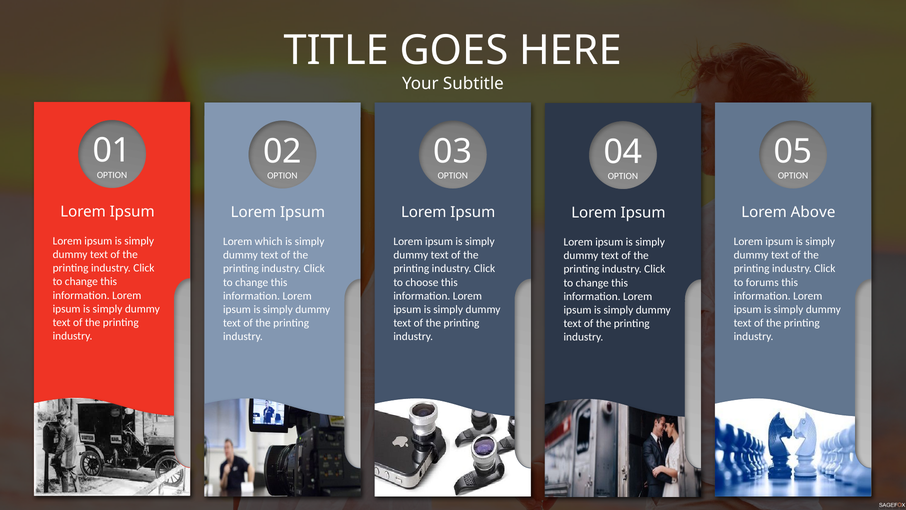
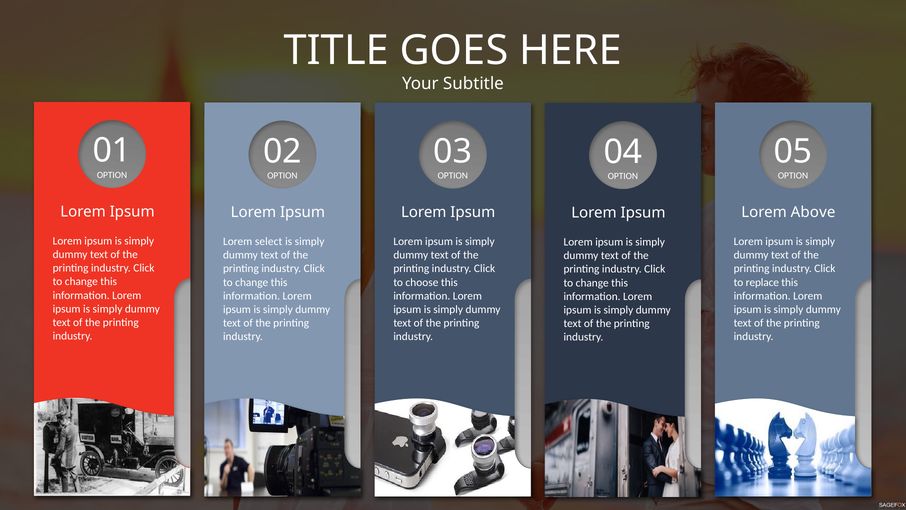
which: which -> select
forums: forums -> replace
